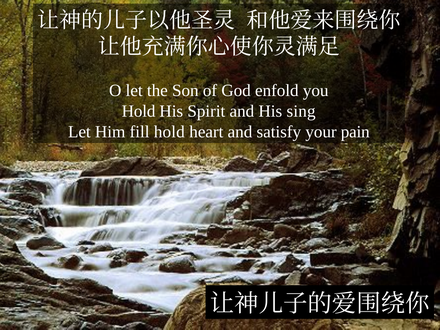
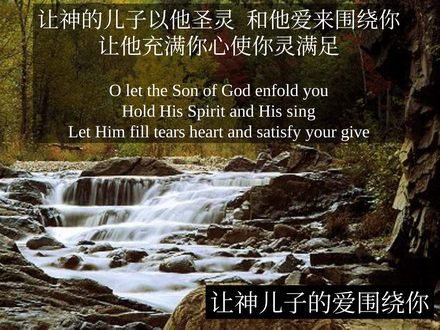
fill hold: hold -> tears
pain: pain -> give
